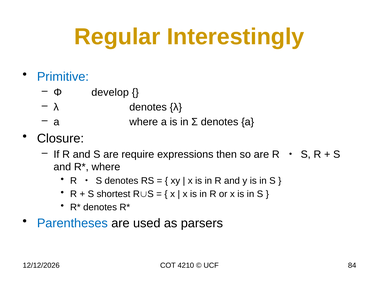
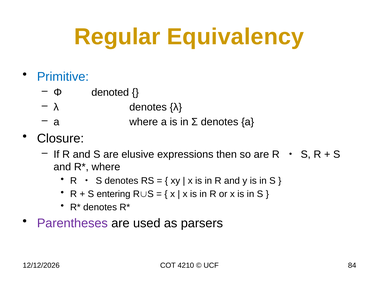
Interestingly: Interestingly -> Equivalency
develop: develop -> denoted
require: require -> elusive
shortest: shortest -> entering
Parentheses colour: blue -> purple
